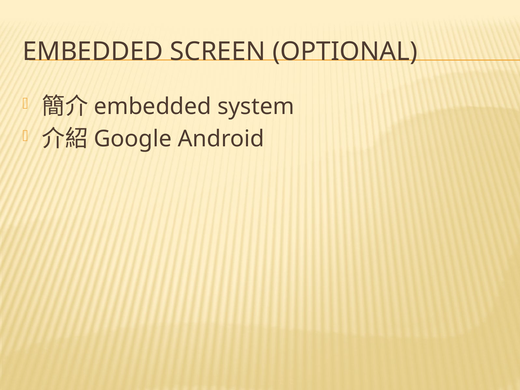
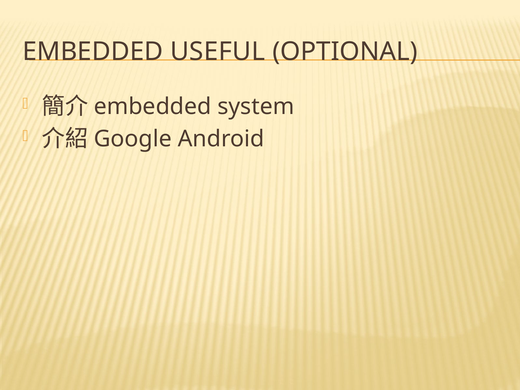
SCREEN: SCREEN -> USEFUL
